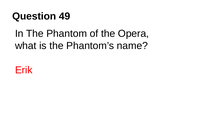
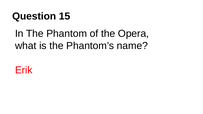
49: 49 -> 15
